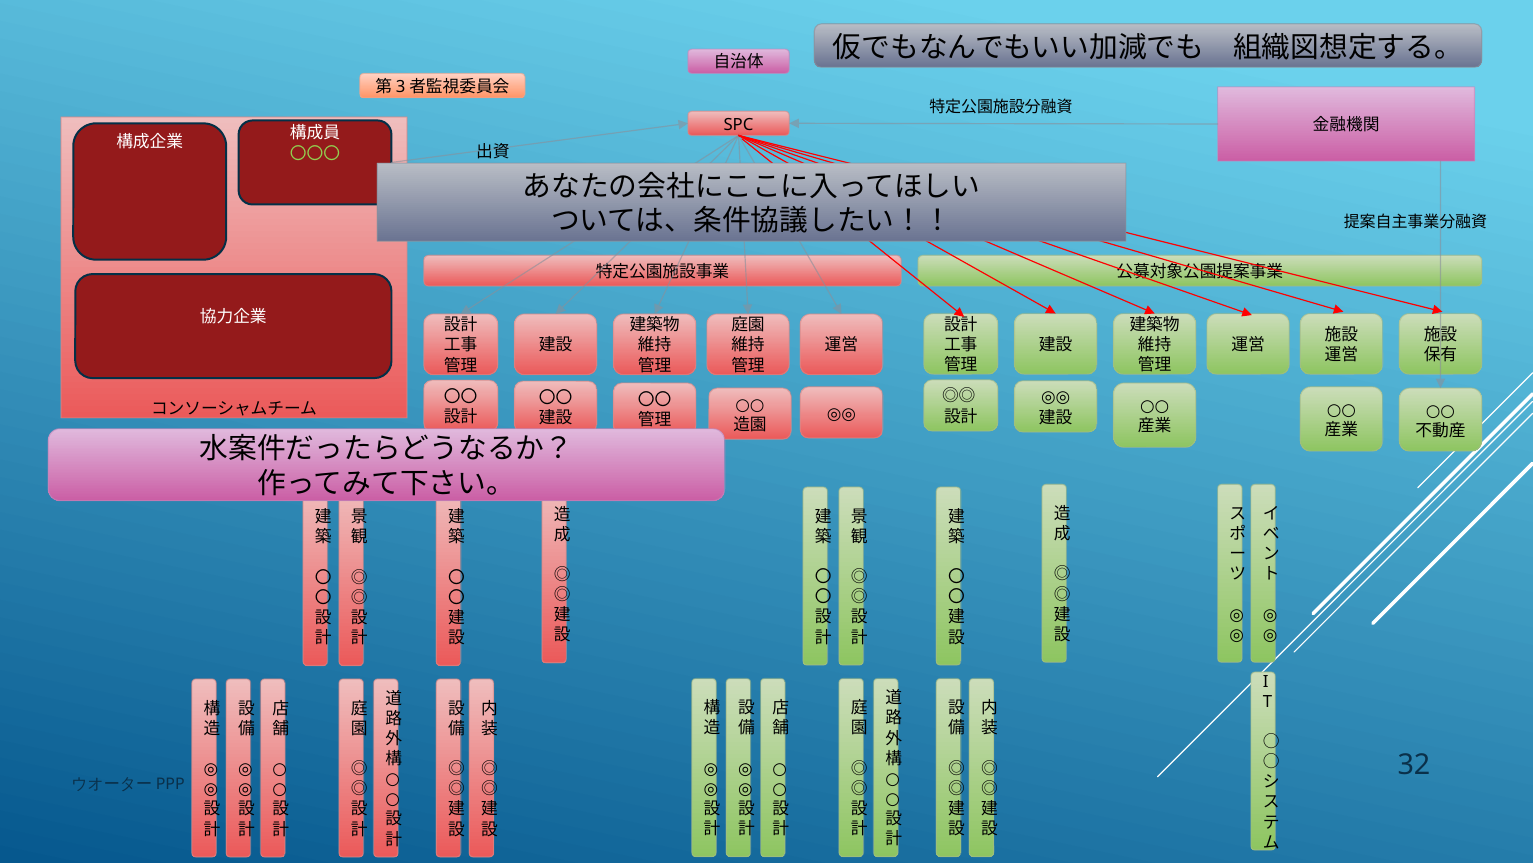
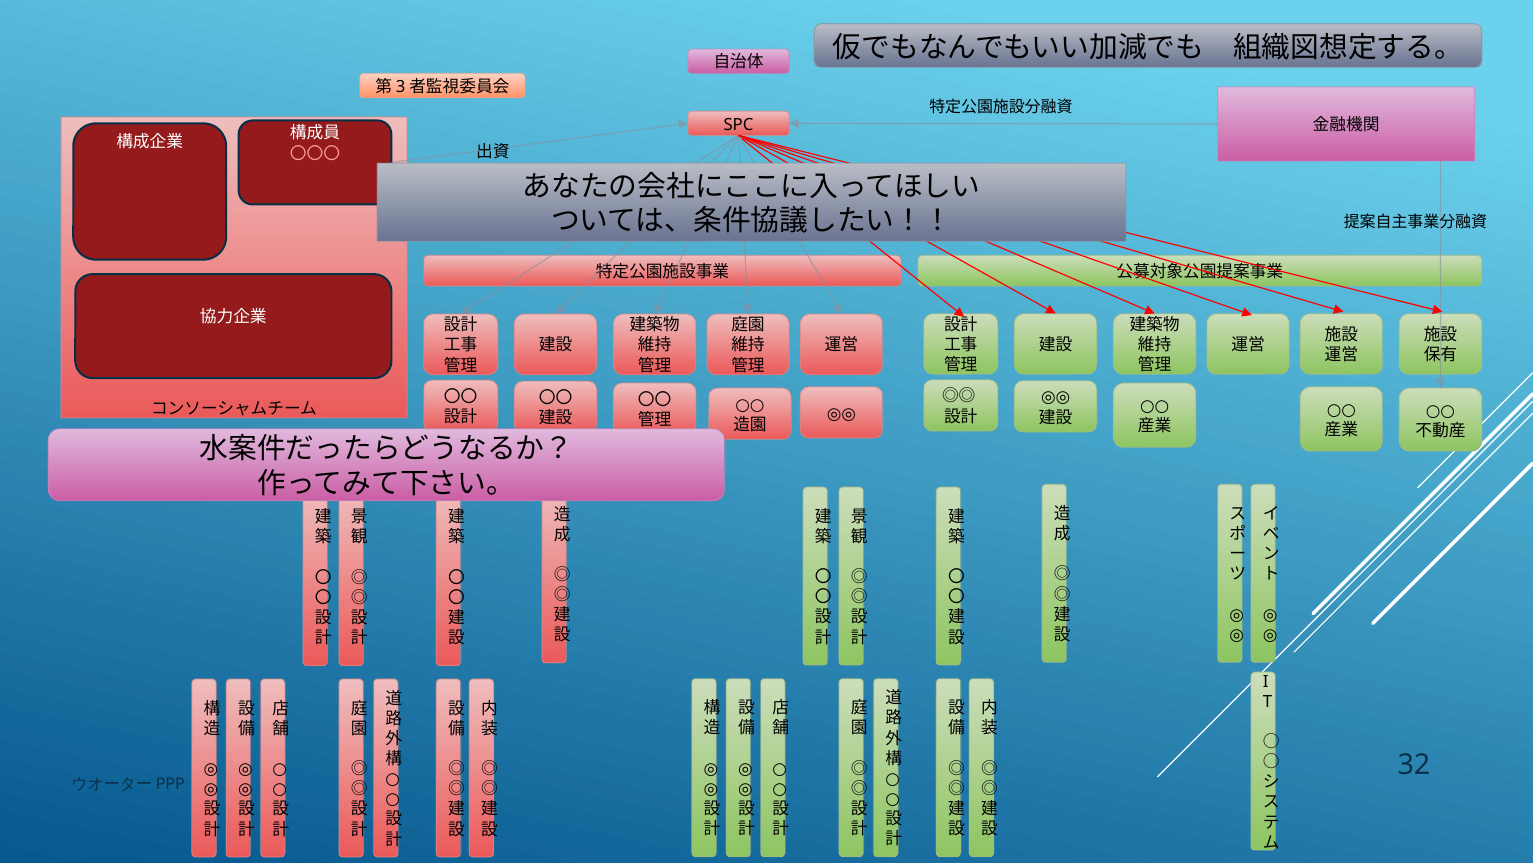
〇〇〇 colour: light green -> pink
